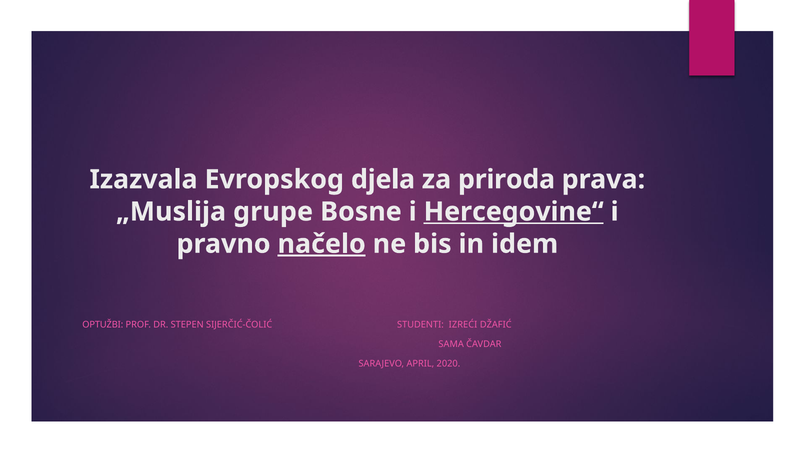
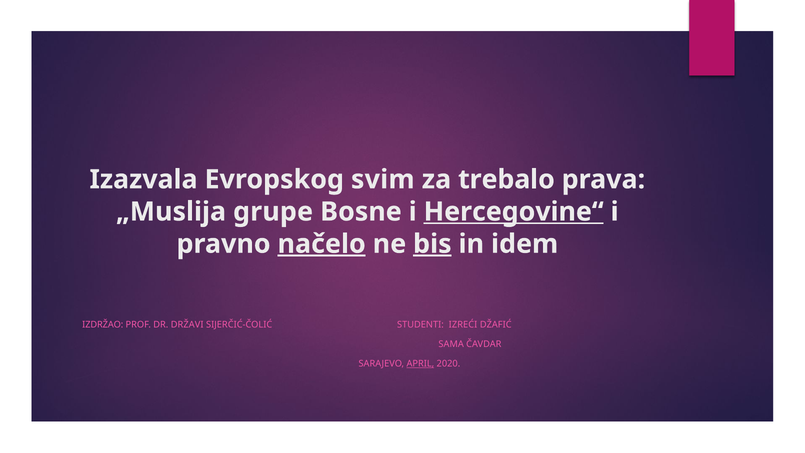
djela: djela -> svim
priroda: priroda -> trebalo
bis underline: none -> present
OPTUŽBI: OPTUŽBI -> IZDRŽAO
STEPEN: STEPEN -> DRŽAVI
APRIL underline: none -> present
